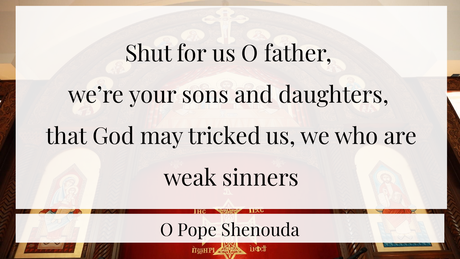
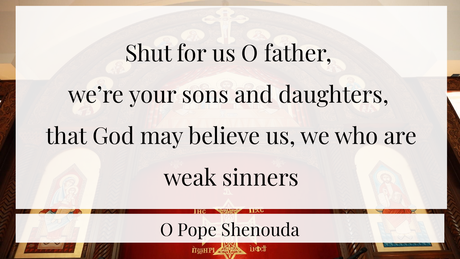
tricked: tricked -> believe
